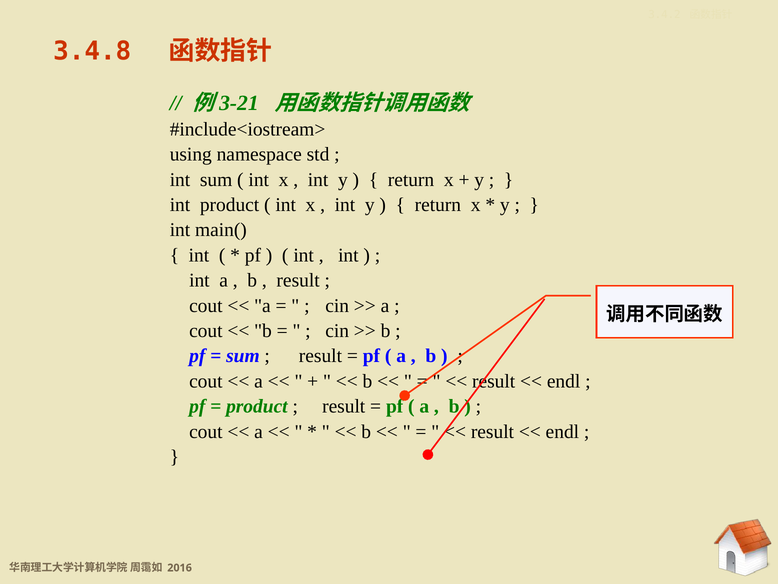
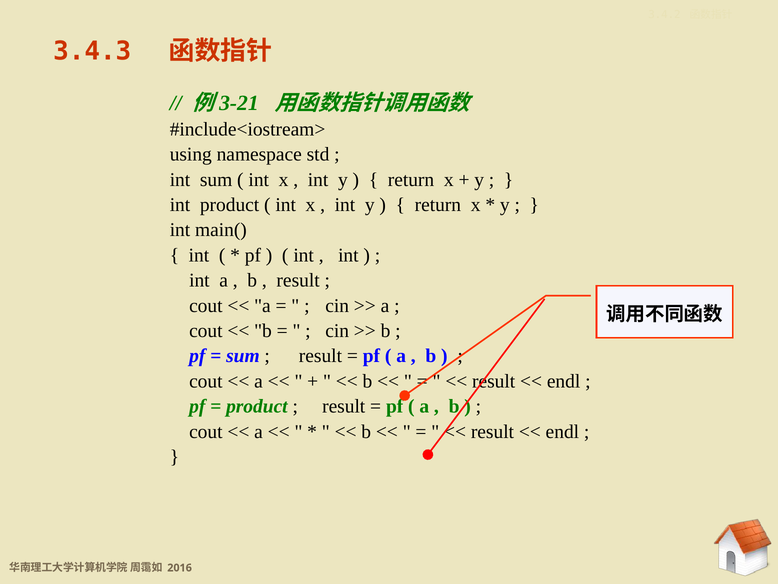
3.4.8: 3.4.8 -> 3.4.3
